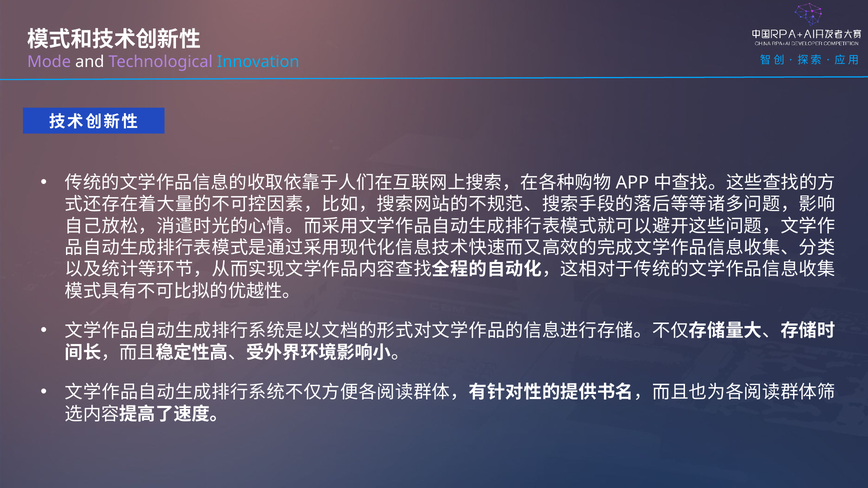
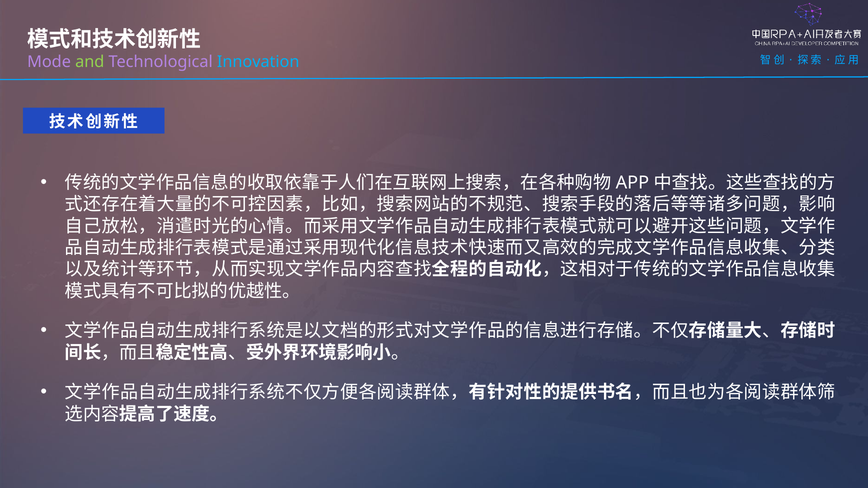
and colour: white -> light green
